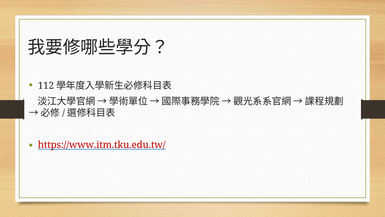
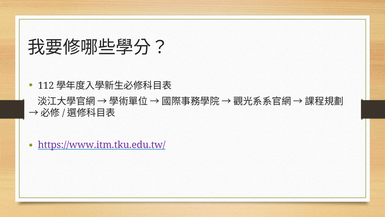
https://www.itm.tku.edu.tw/ colour: red -> purple
